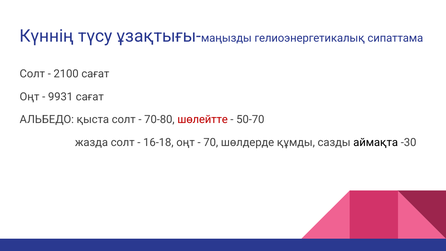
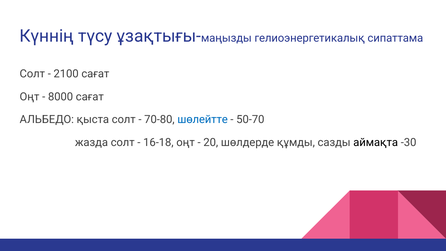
9931: 9931 -> 8000
шөлейтте colour: red -> blue
70: 70 -> 20
